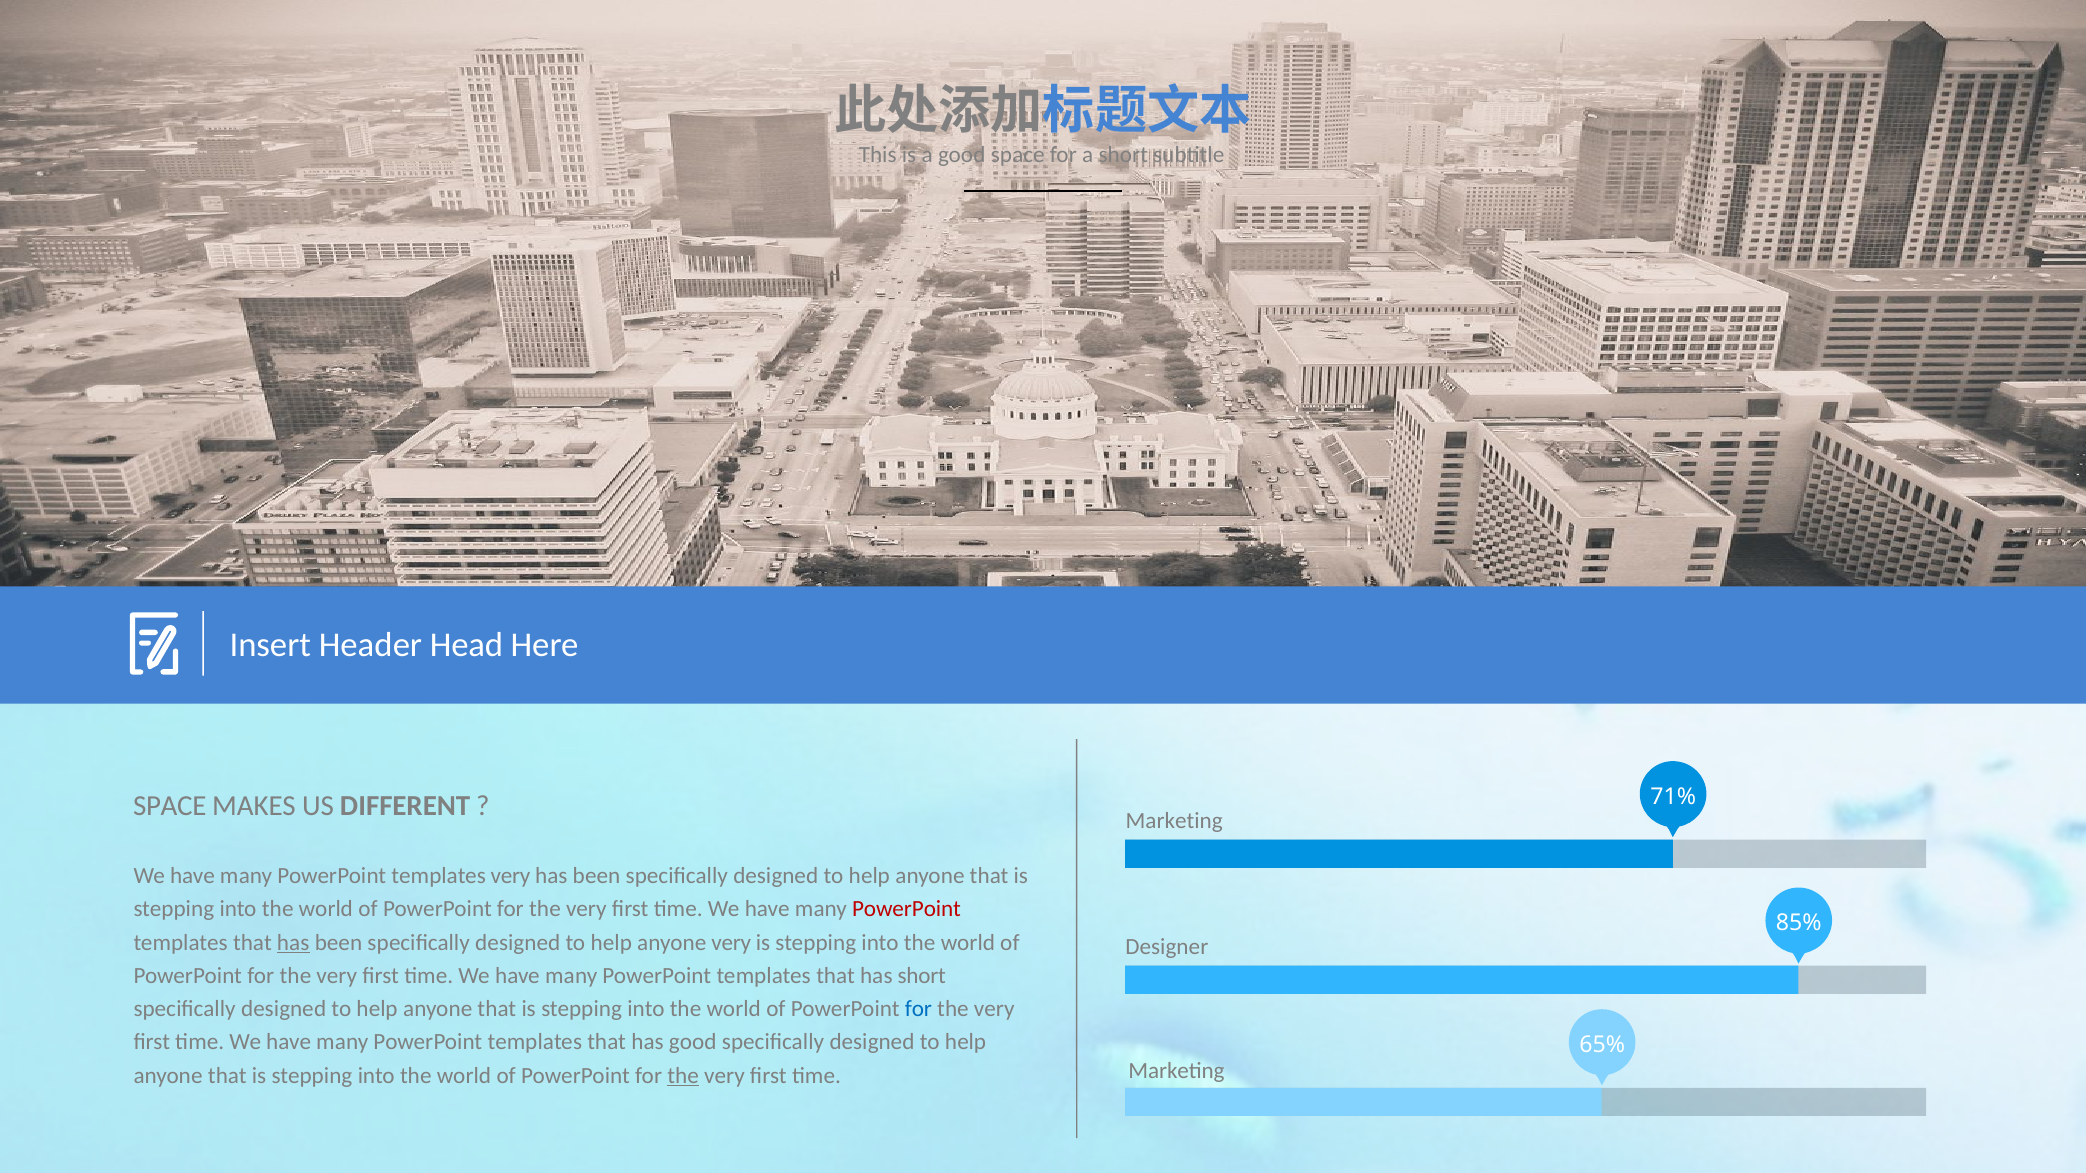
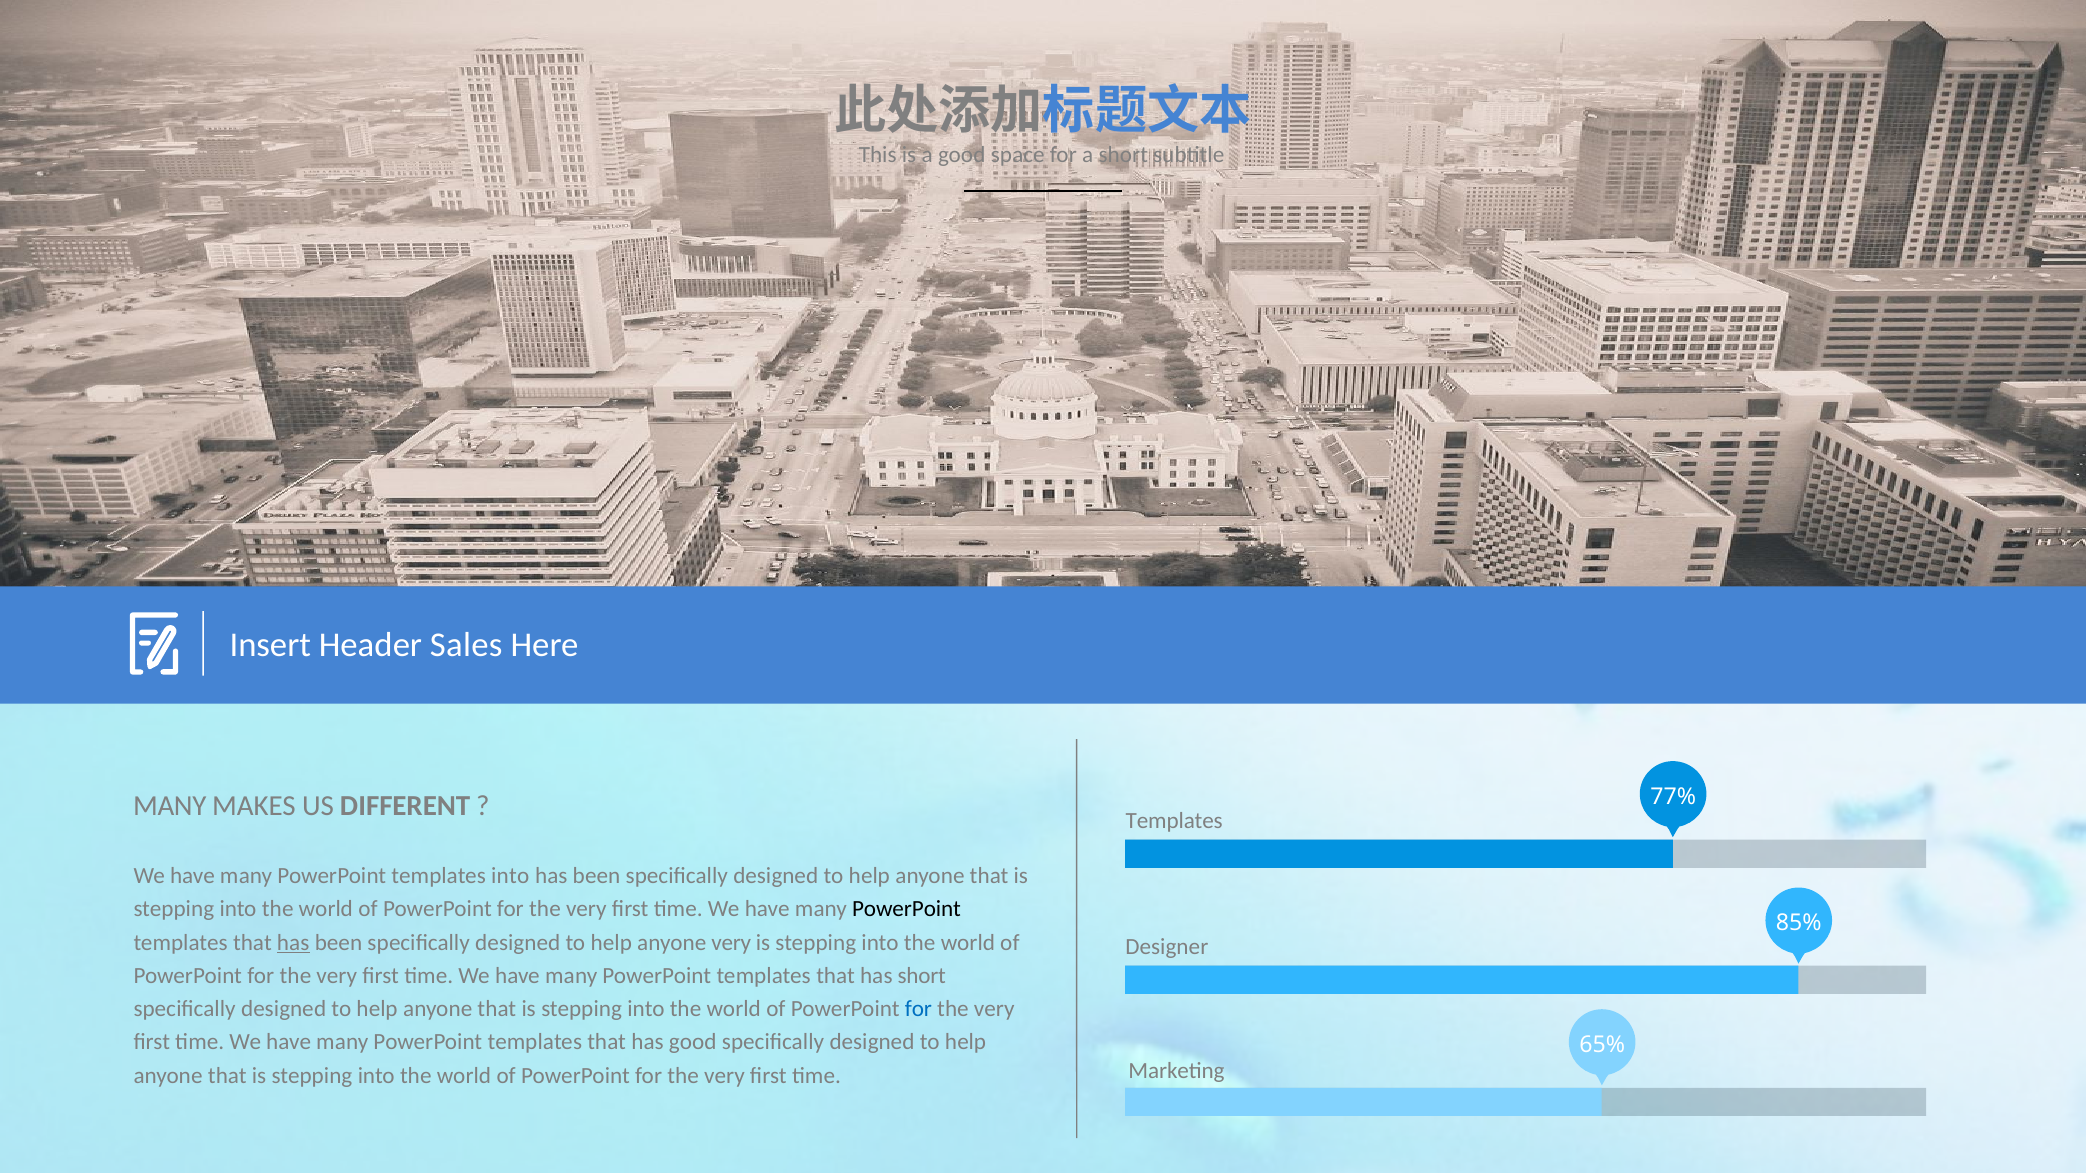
Head: Head -> Sales
71%: 71% -> 77%
SPACE at (170, 807): SPACE -> MANY
Marketing at (1174, 821): Marketing -> Templates
templates very: very -> into
PowerPoint at (906, 909) colour: red -> black
the at (683, 1076) underline: present -> none
